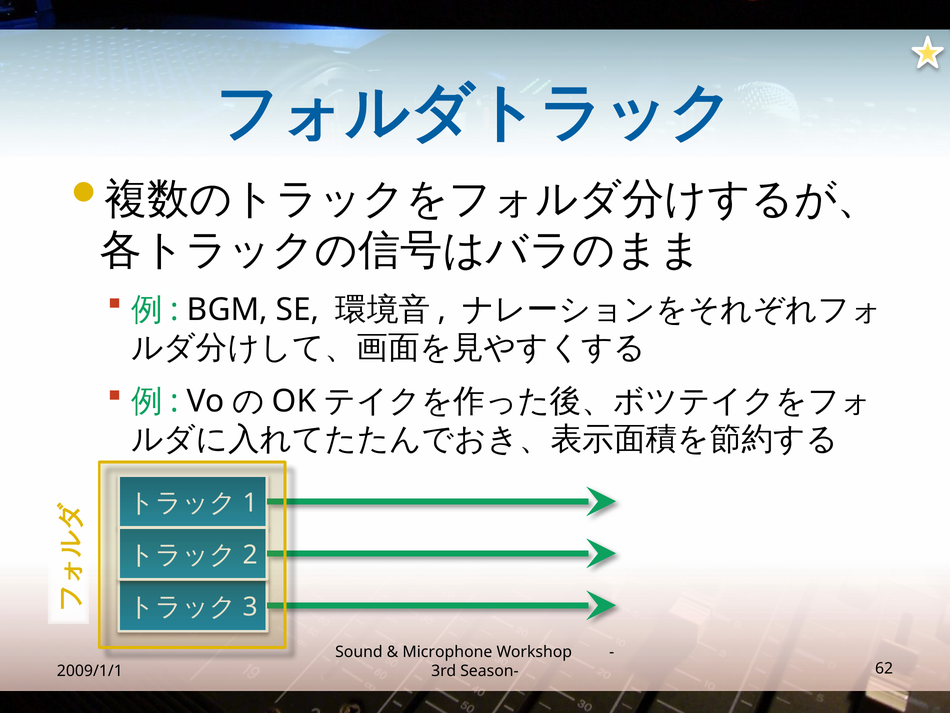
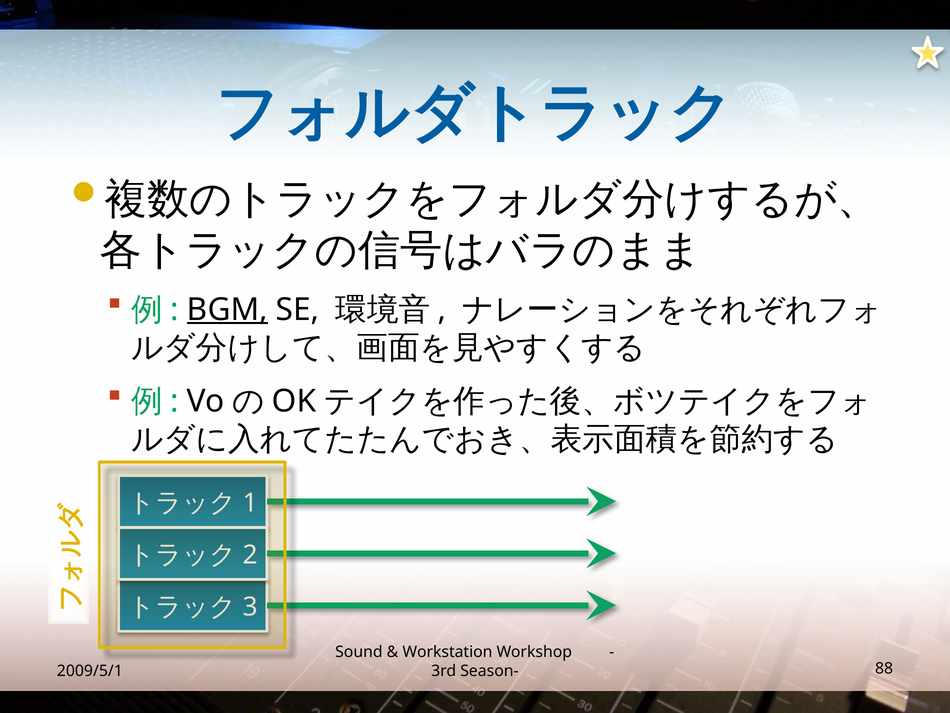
BGM underline: none -> present
Microphone: Microphone -> Workstation
2009/1/1: 2009/1/1 -> 2009/5/1
62: 62 -> 88
